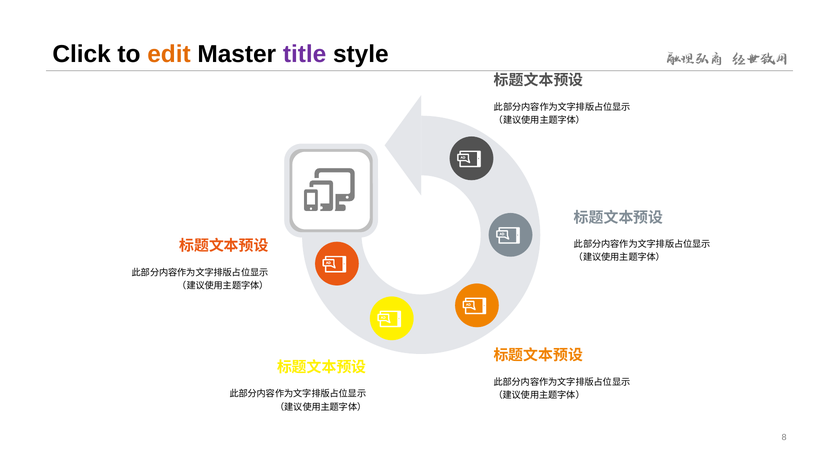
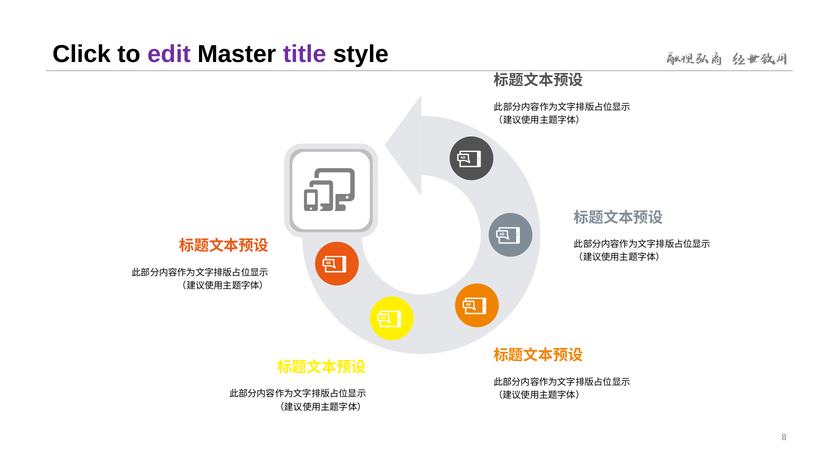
edit colour: orange -> purple
